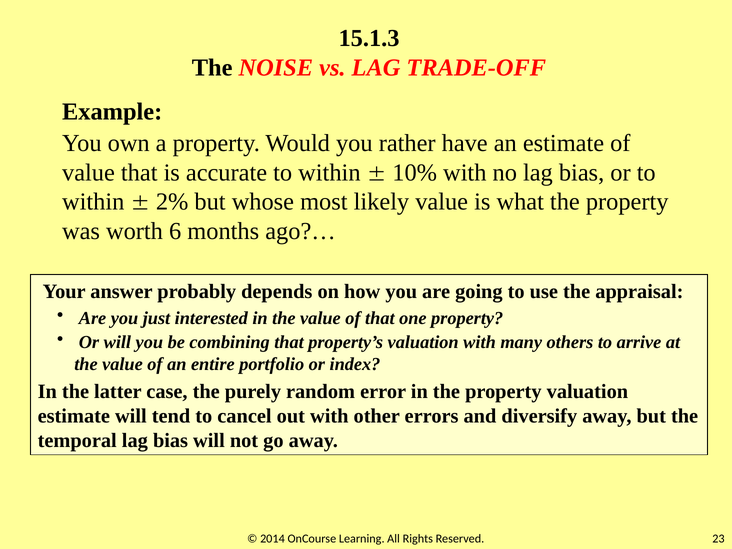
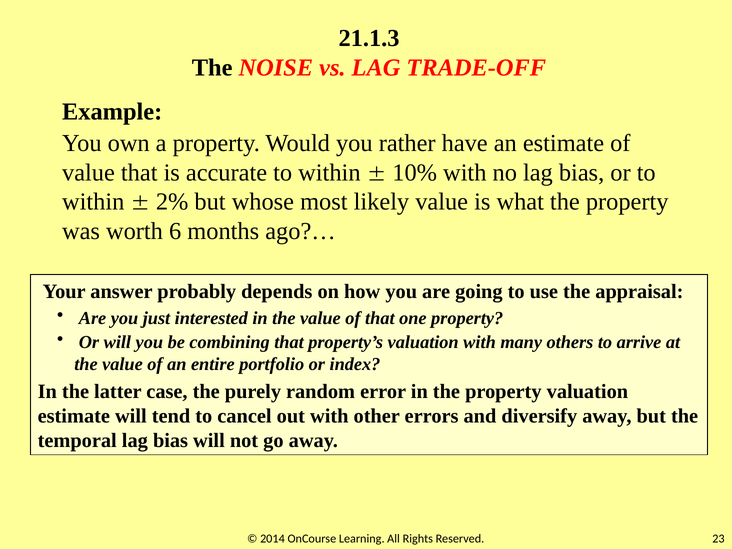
15.1.3: 15.1.3 -> 21.1.3
